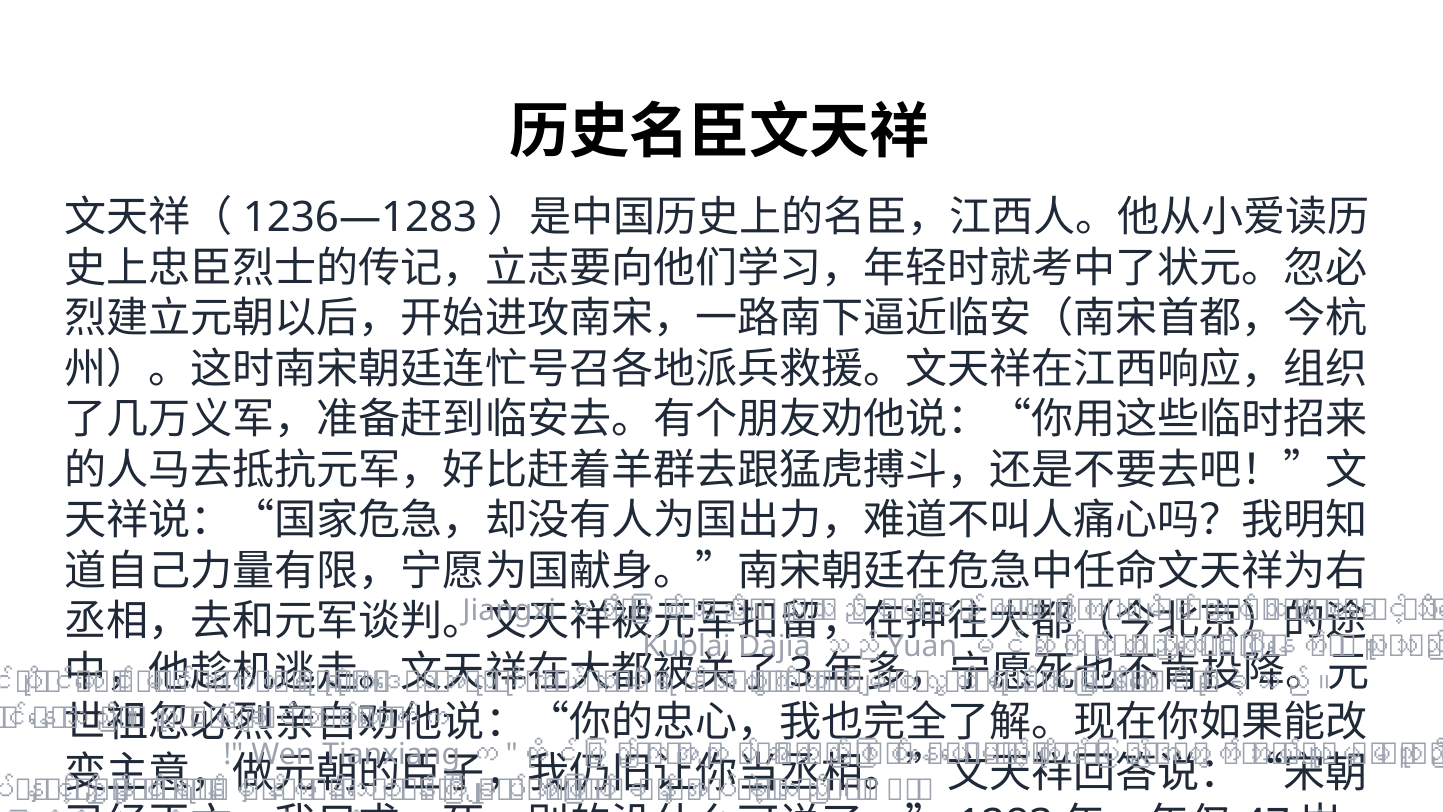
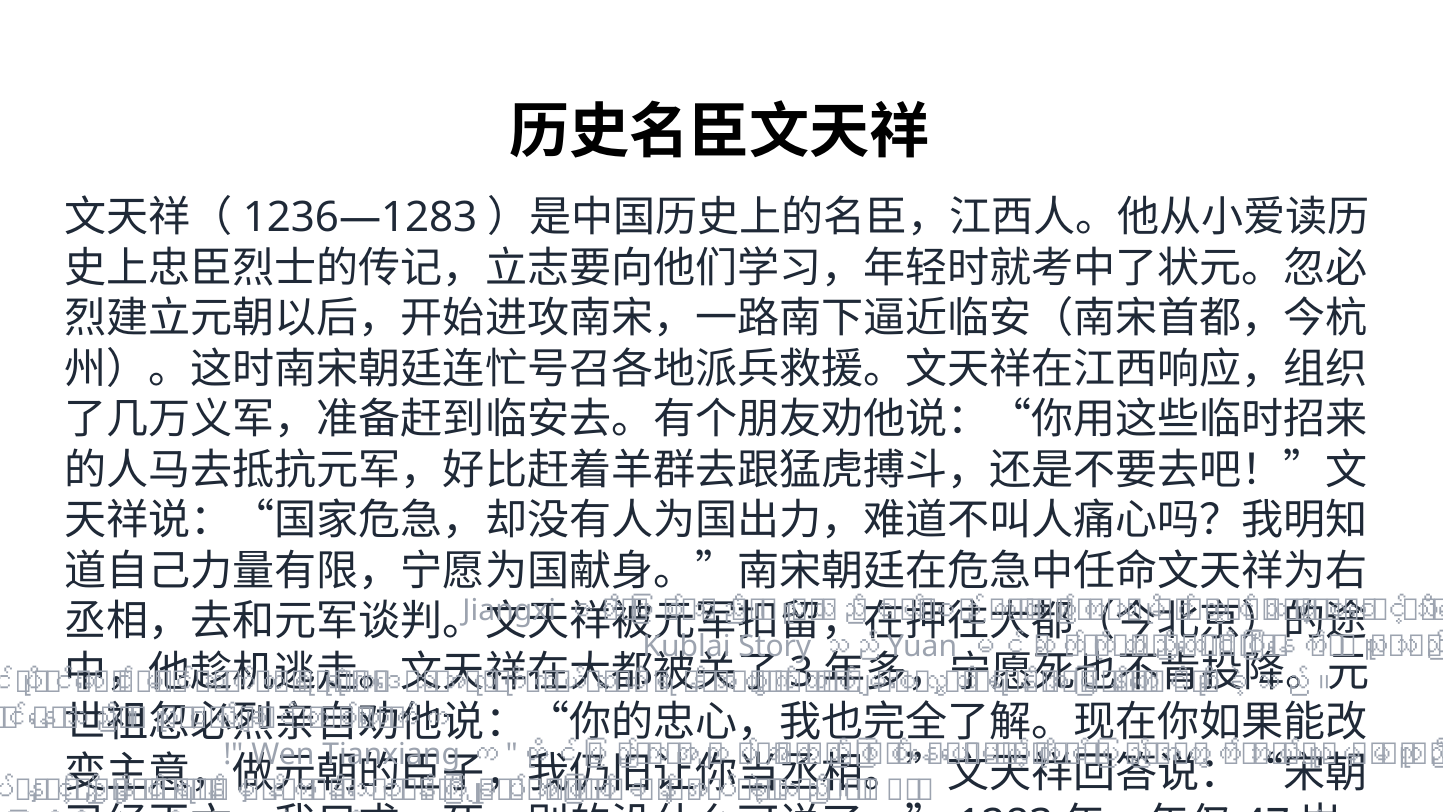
Dàjiā: Dàjiā -> Story
